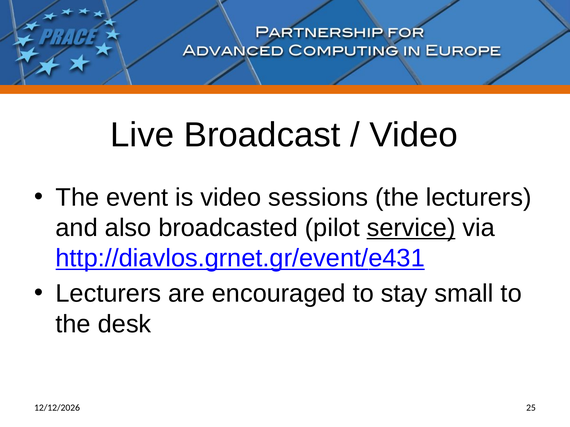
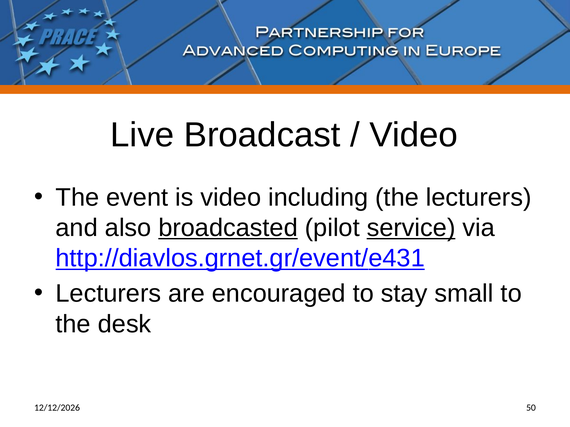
sessions: sessions -> including
broadcasted underline: none -> present
25: 25 -> 50
